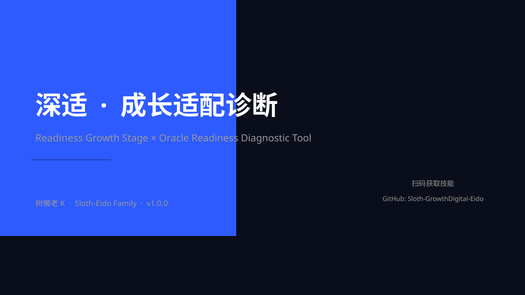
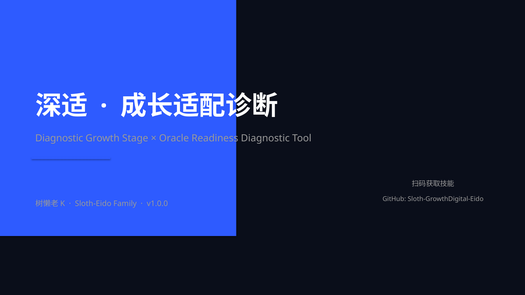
Readiness at (59, 138): Readiness -> Diagnostic
